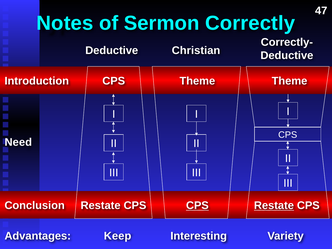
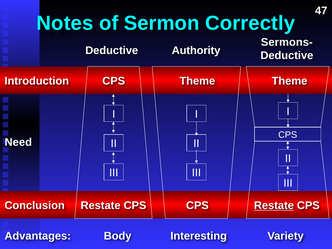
Correctly-: Correctly- -> Sermons-
Christian: Christian -> Authority
CPS at (197, 205) underline: present -> none
Keep: Keep -> Body
